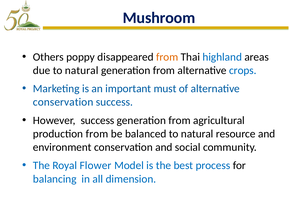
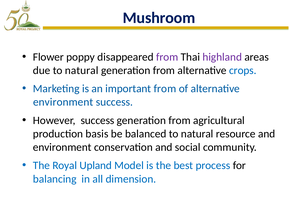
Others: Others -> Flower
from at (167, 57) colour: orange -> purple
highland colour: blue -> purple
important must: must -> from
conservation at (63, 102): conservation -> environment
production from: from -> basis
Flower: Flower -> Upland
